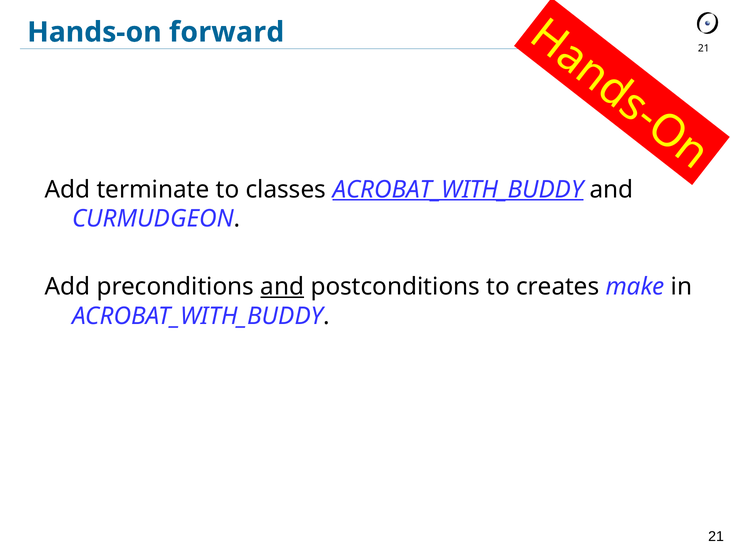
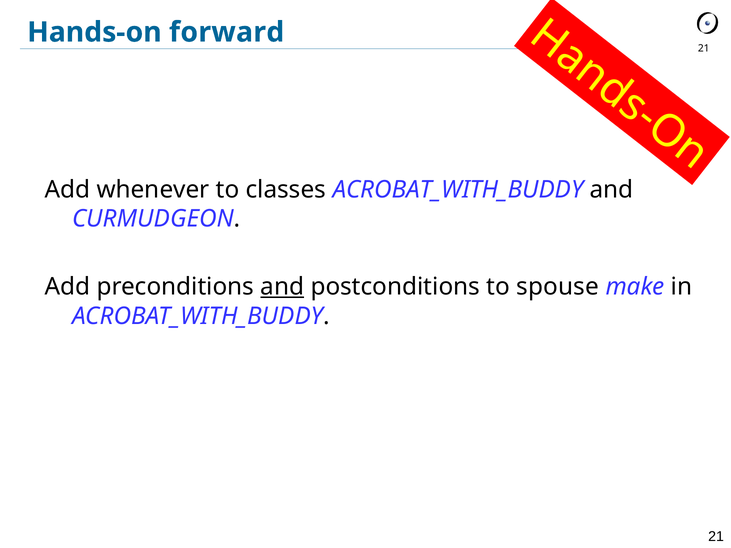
terminate: terminate -> whenever
ACROBAT_WITH_BUDDY at (458, 190) underline: present -> none
creates: creates -> spouse
